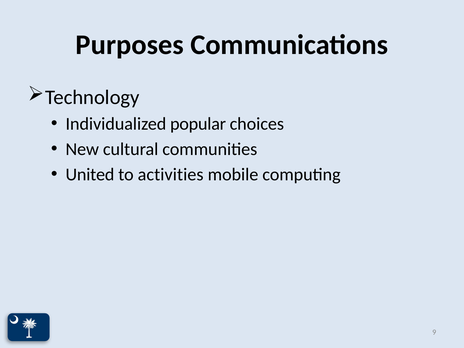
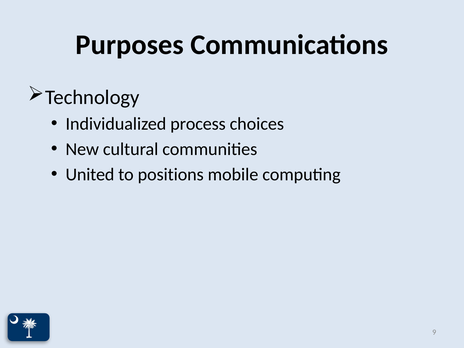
popular: popular -> process
activities: activities -> positions
